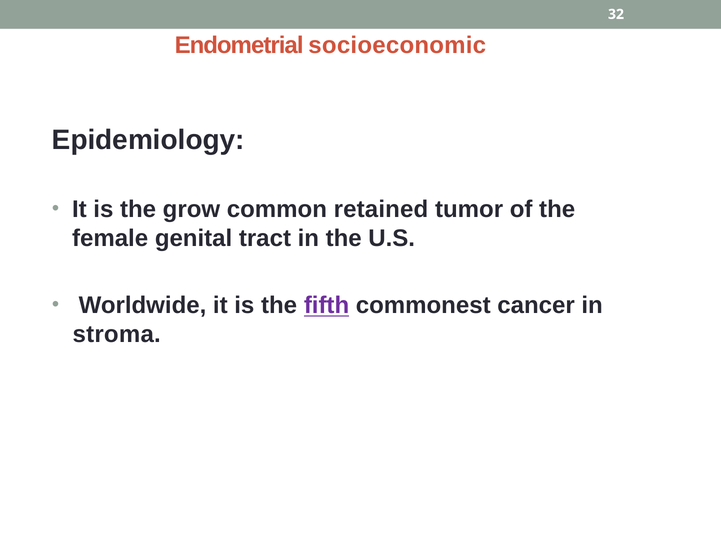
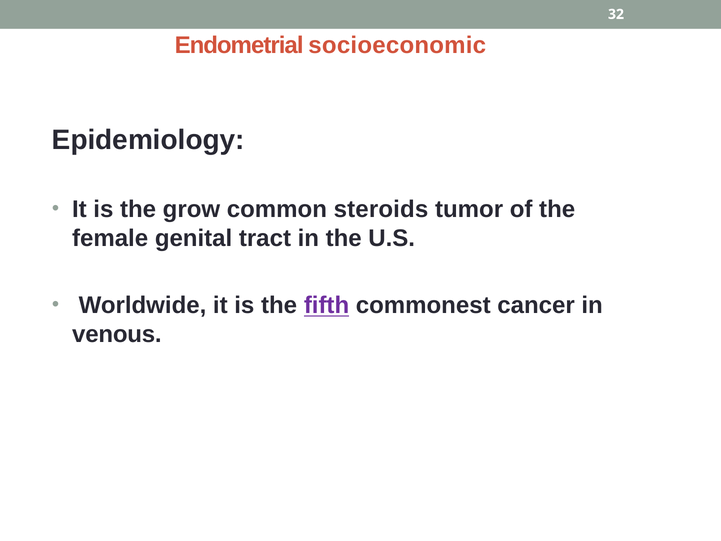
retained: retained -> steroids
stroma: stroma -> venous
